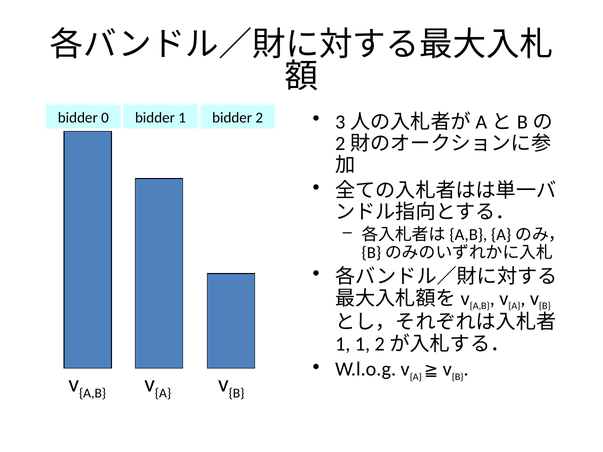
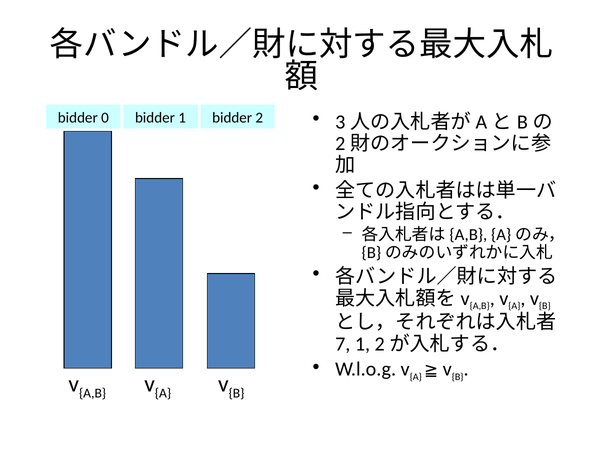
1 at (343, 344): 1 -> 7
